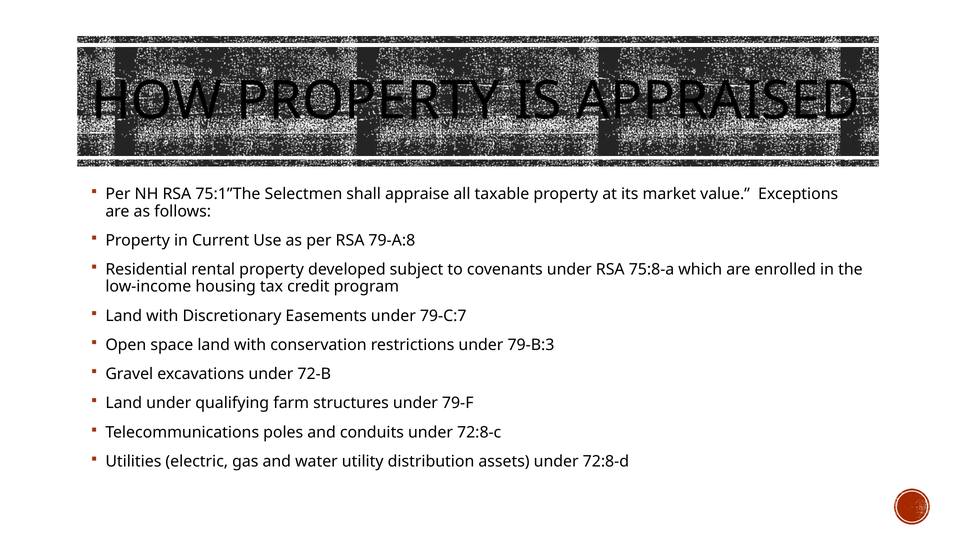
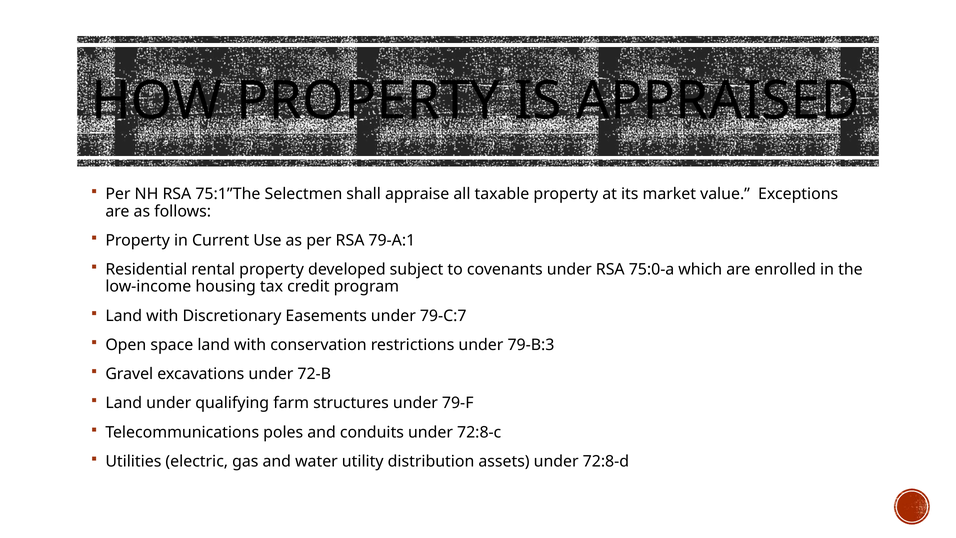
79-A:8: 79-A:8 -> 79-A:1
75:8-a: 75:8-a -> 75:0-a
